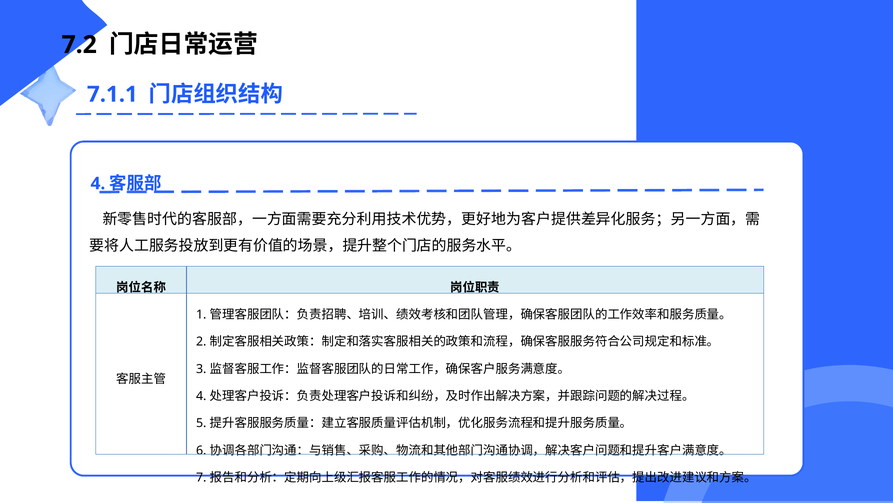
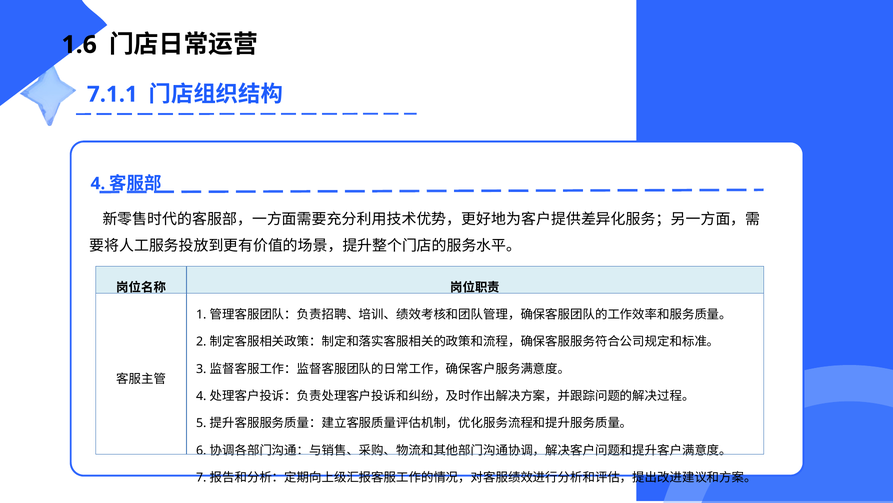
7.2: 7.2 -> 1.6
